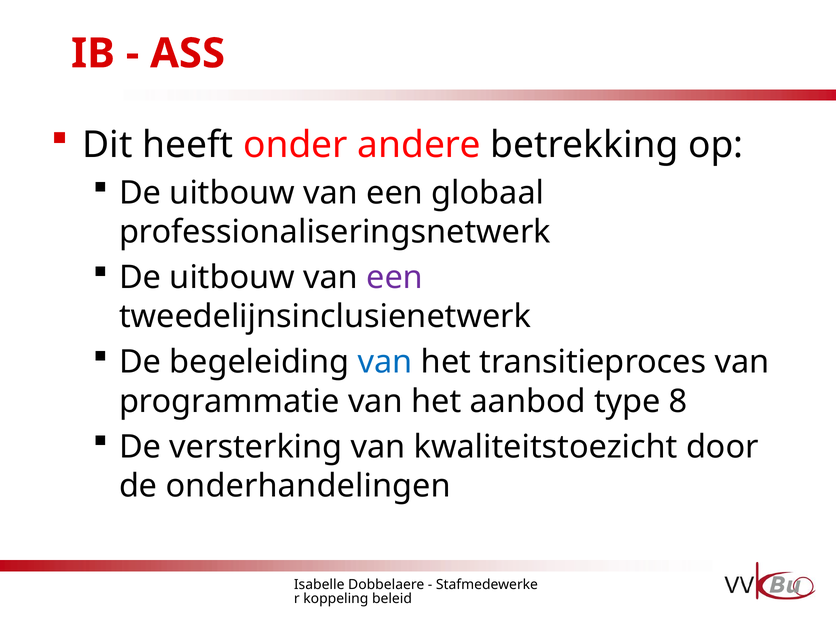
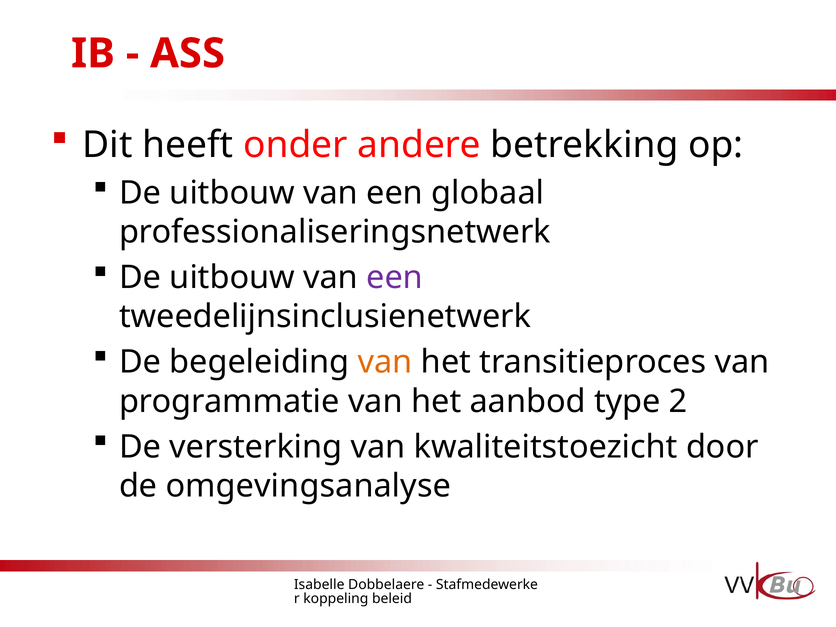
van at (385, 362) colour: blue -> orange
8: 8 -> 2
onderhandelingen: onderhandelingen -> omgevingsanalyse
